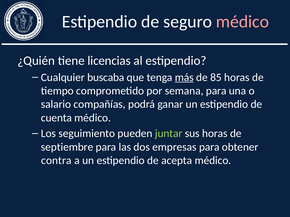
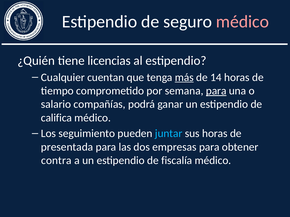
buscaba: buscaba -> cuentan
85: 85 -> 14
para at (216, 91) underline: none -> present
cuenta: cuenta -> califica
juntar colour: light green -> light blue
septiembre: septiembre -> presentada
acepta: acepta -> fiscalía
